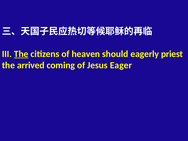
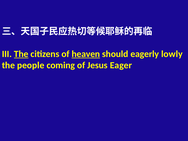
heaven underline: none -> present
priest: priest -> lowly
arrived: arrived -> people
